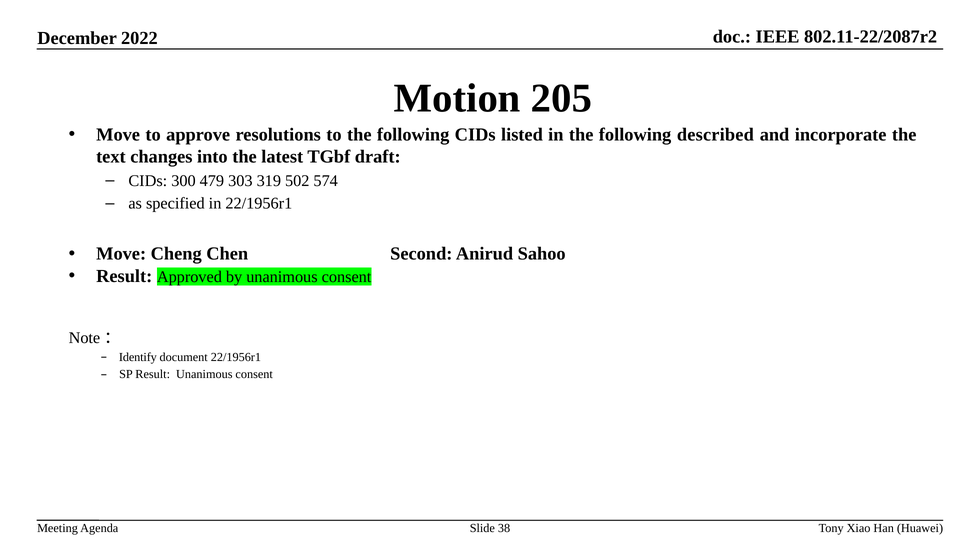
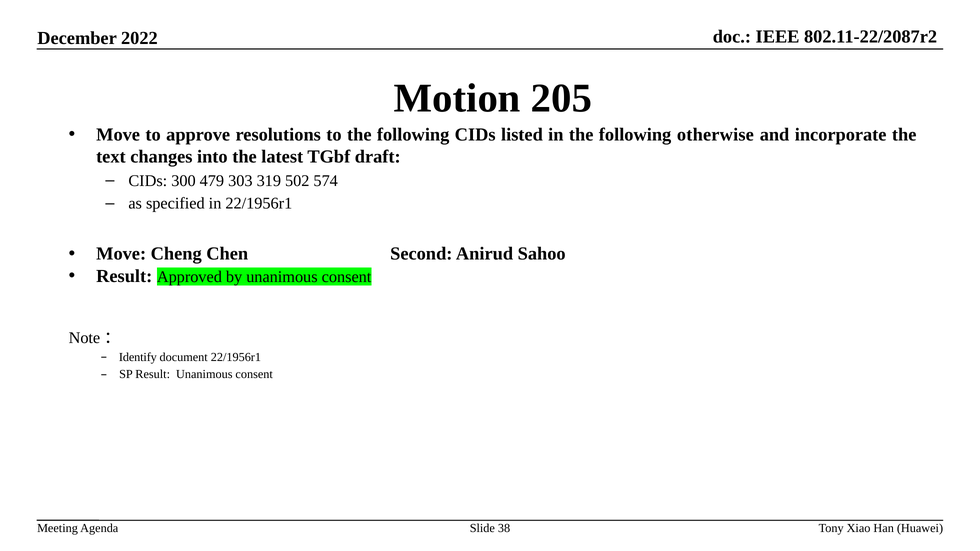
described: described -> otherwise
